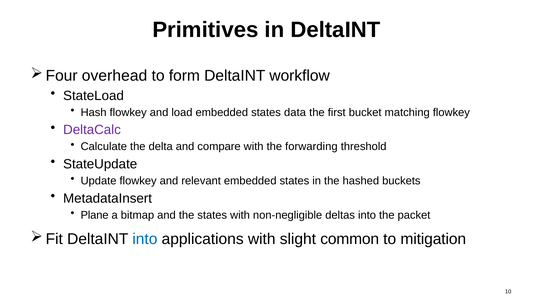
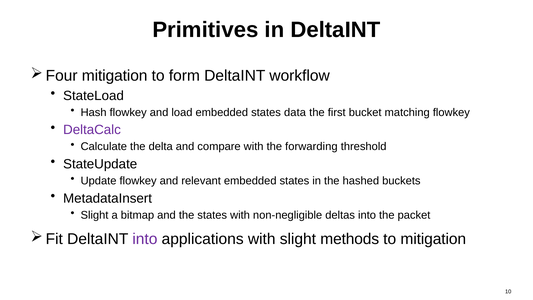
overhead at (115, 76): overhead -> mitigation
Plane at (95, 215): Plane -> Slight
into at (145, 239) colour: blue -> purple
common: common -> methods
